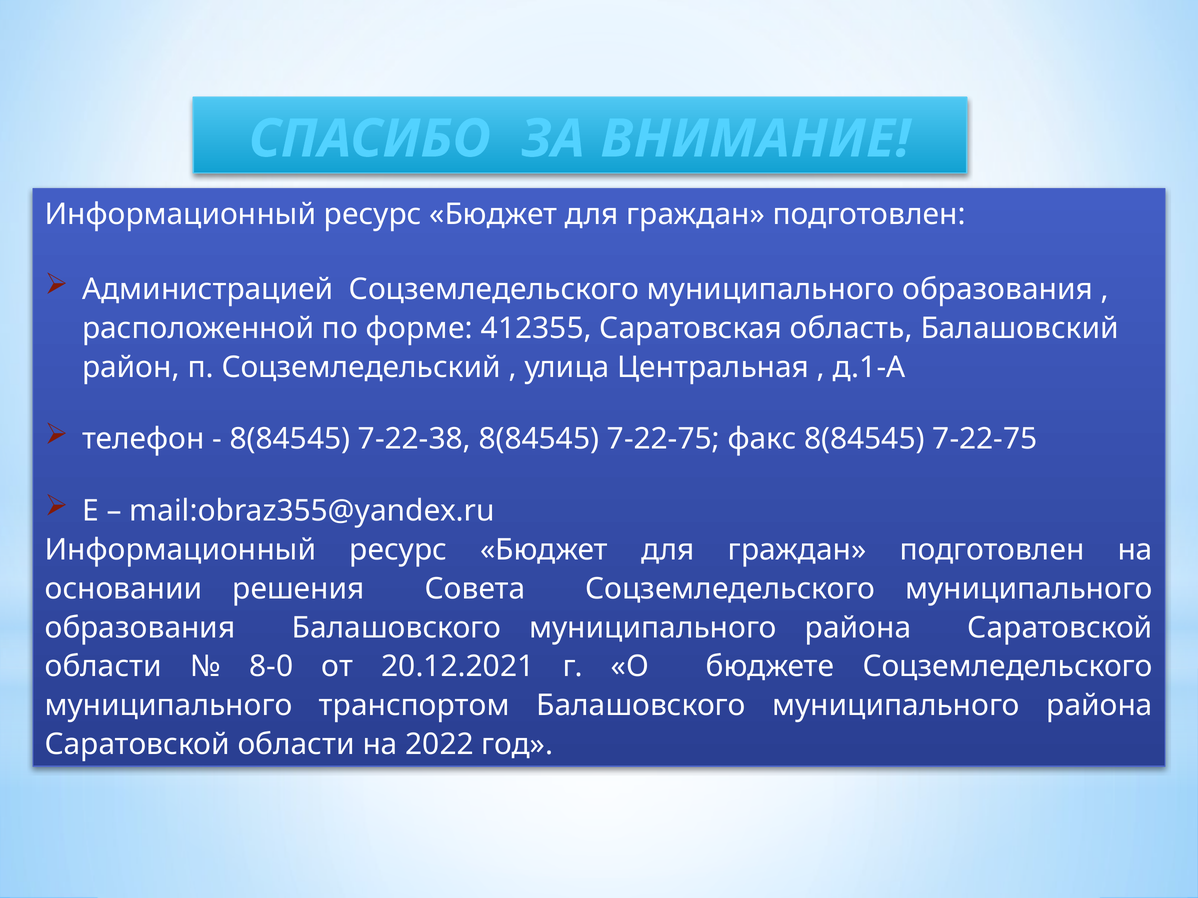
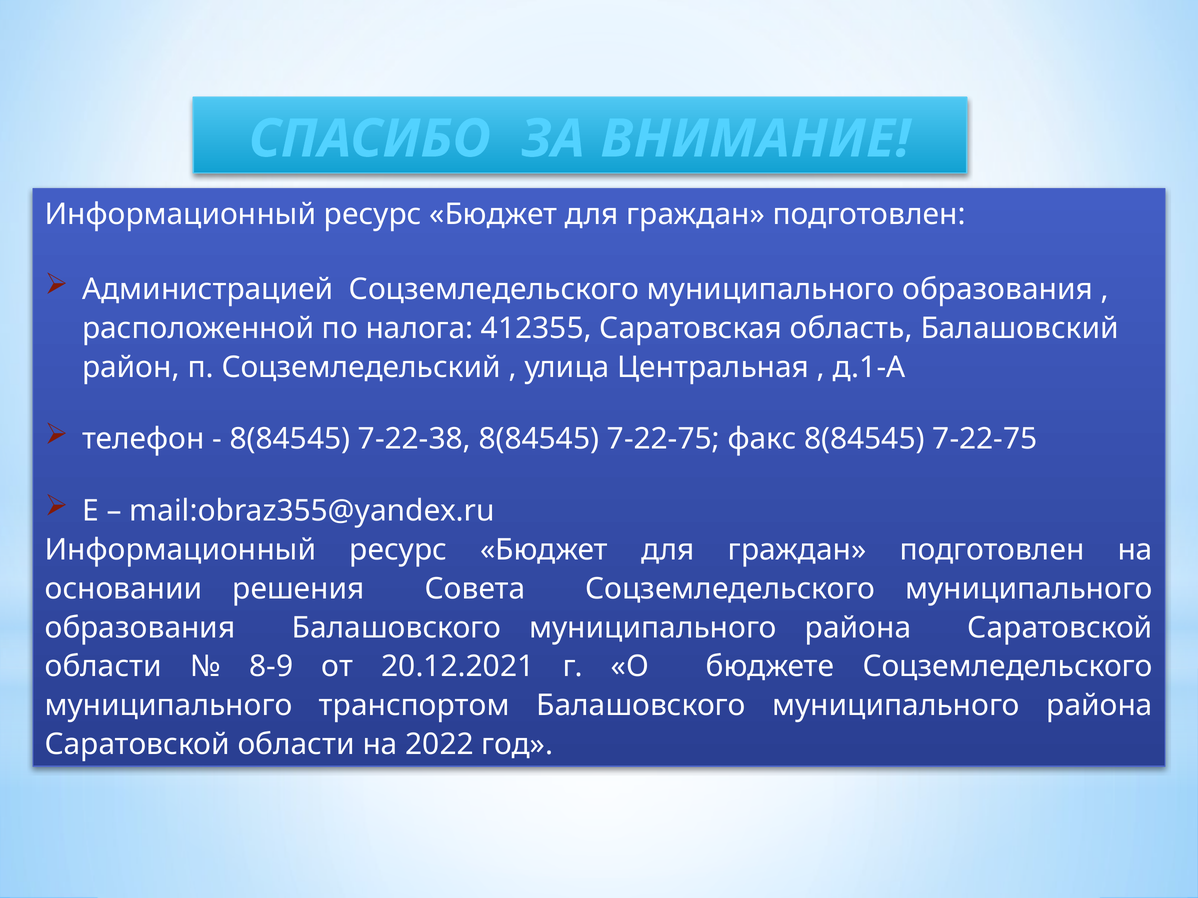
форме: форме -> налога
8-0: 8-0 -> 8-9
